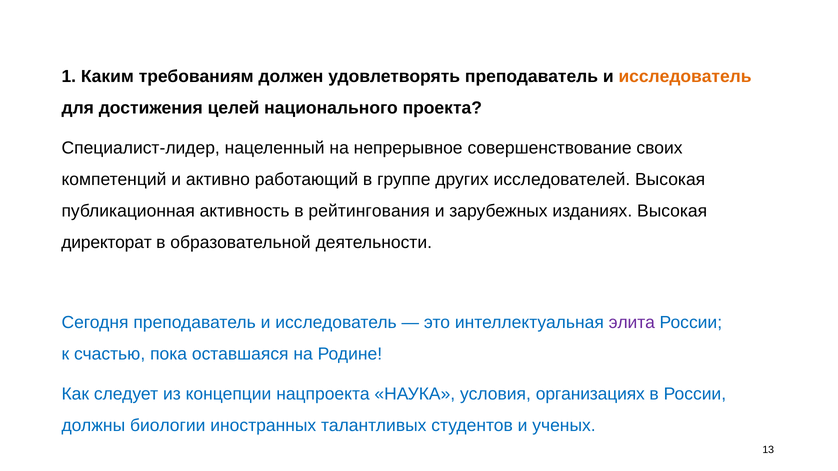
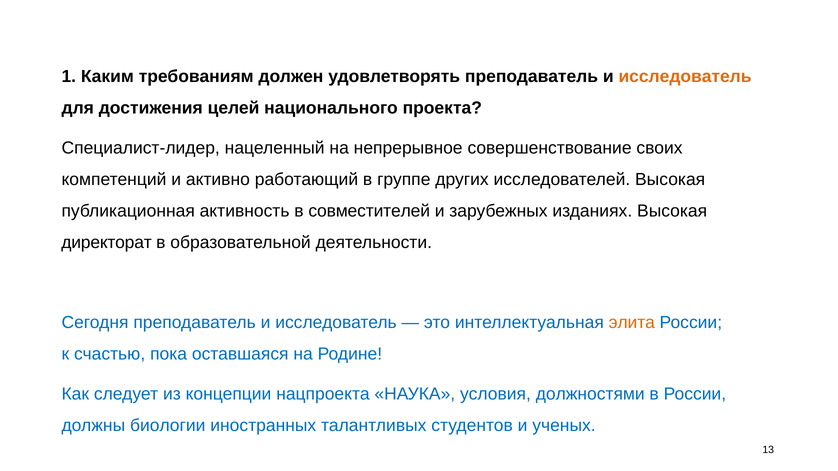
рейтингования: рейтингования -> совместителей
элита colour: purple -> orange
организациях: организациях -> должностями
